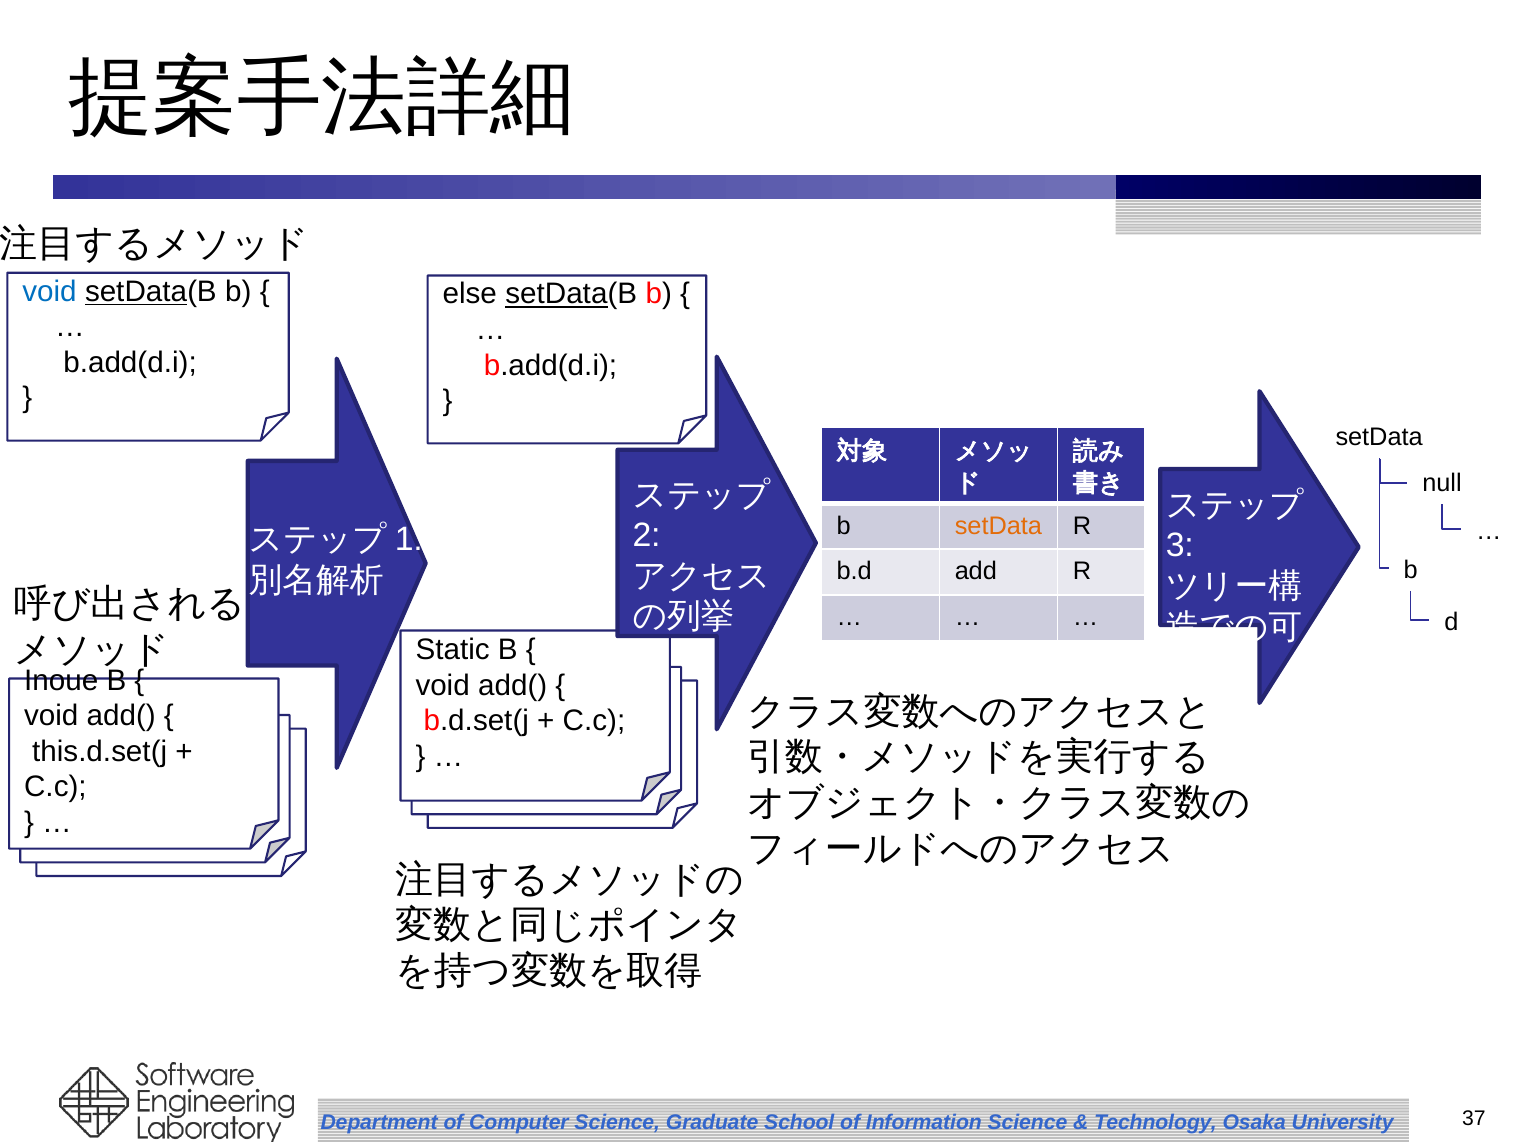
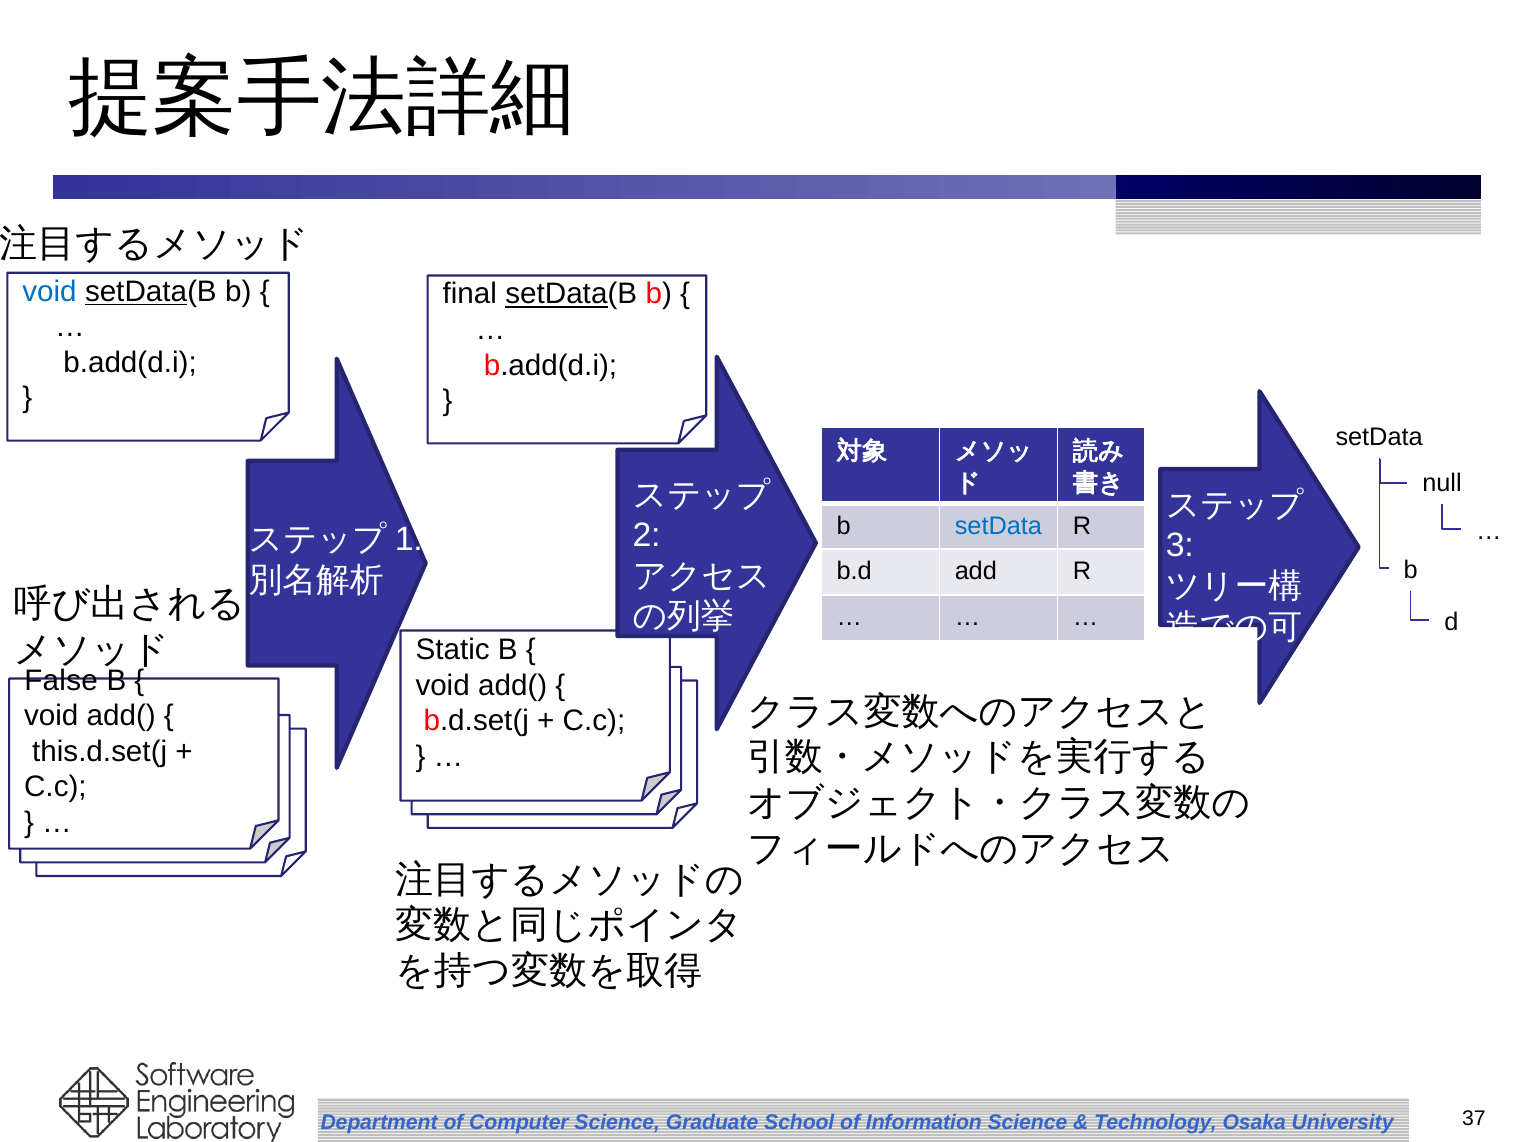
else: else -> final
setData at (998, 526) colour: orange -> blue
Inoue: Inoue -> False
